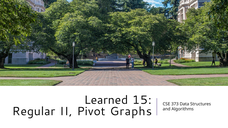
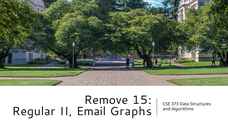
Learned: Learned -> Remove
Pivot: Pivot -> Email
